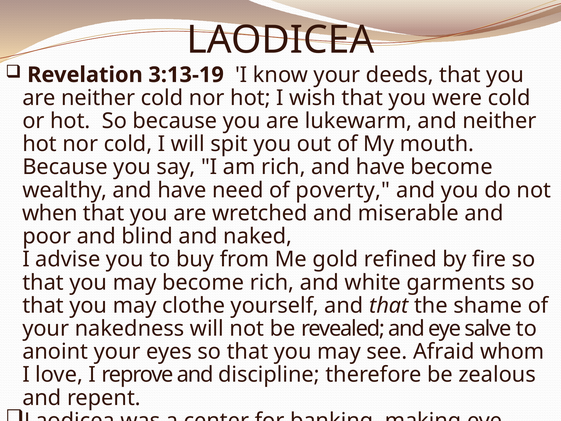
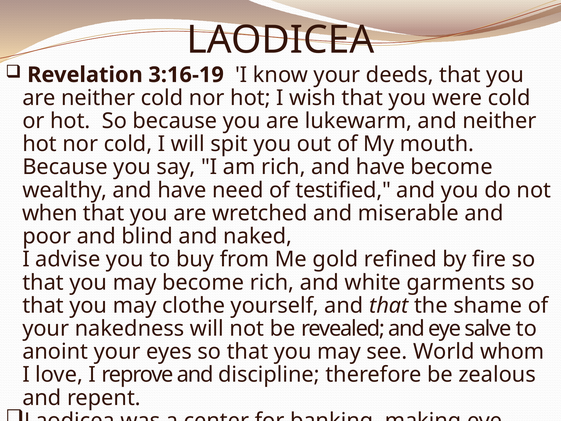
3:13-19: 3:13-19 -> 3:16-19
poverty: poverty -> testified
Afraid: Afraid -> World
